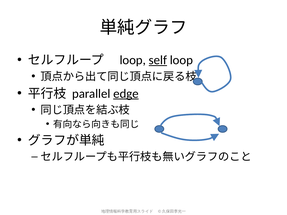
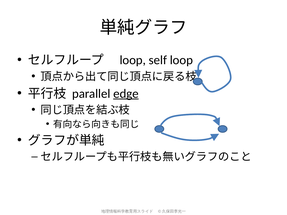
self underline: present -> none
